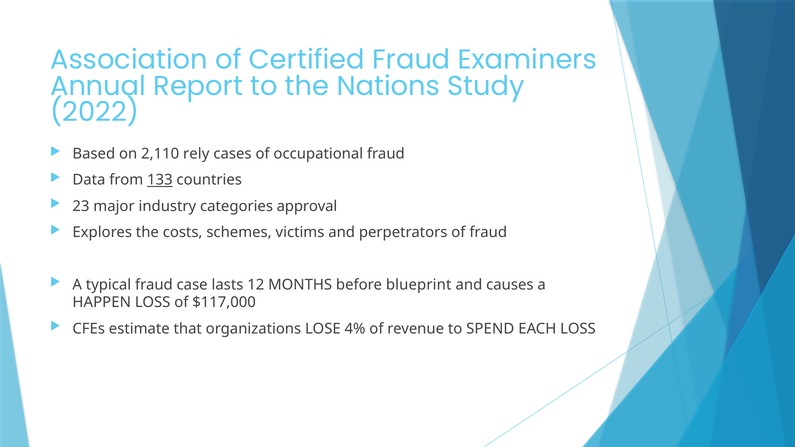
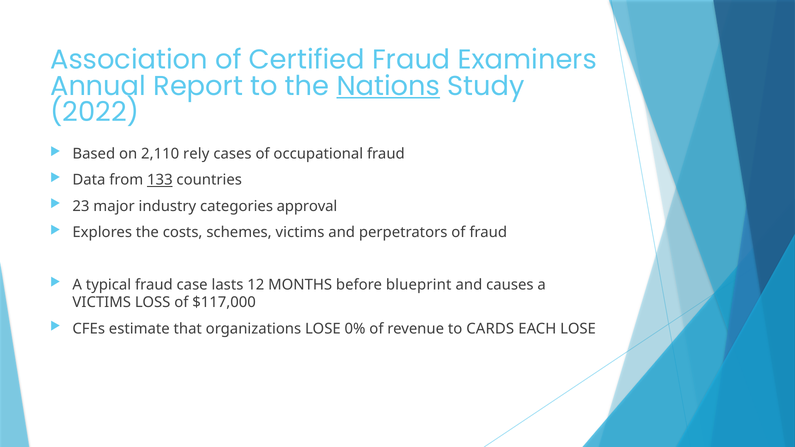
Nations underline: none -> present
HAPPEN at (102, 303): HAPPEN -> VICTIMS
4%: 4% -> 0%
SPEND: SPEND -> CARDS
EACH LOSS: LOSS -> LOSE
